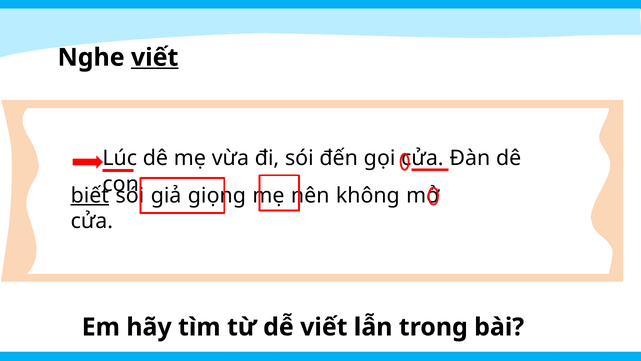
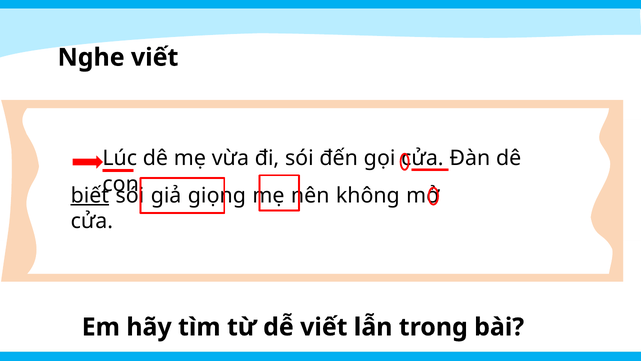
viết at (155, 57) underline: present -> none
